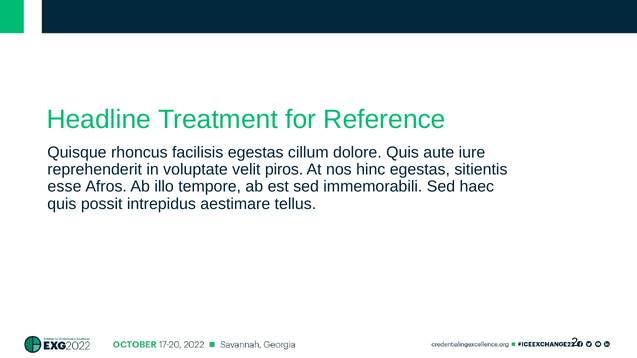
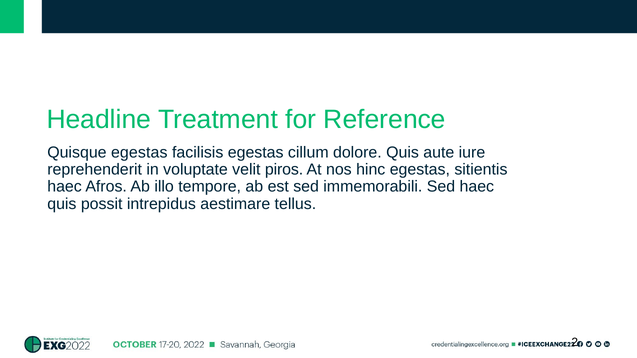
Quisque rhoncus: rhoncus -> egestas
esse at (64, 187): esse -> haec
